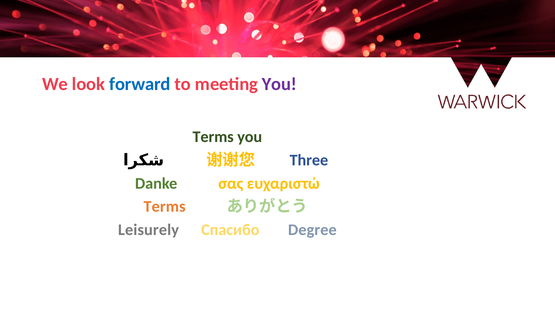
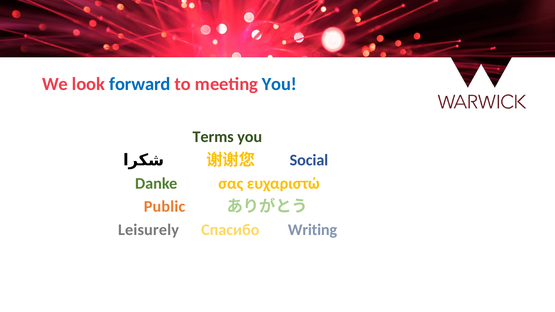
You at (279, 84) colour: purple -> blue
Three: Three -> Social
Terms at (165, 207): Terms -> Public
Degree: Degree -> Writing
